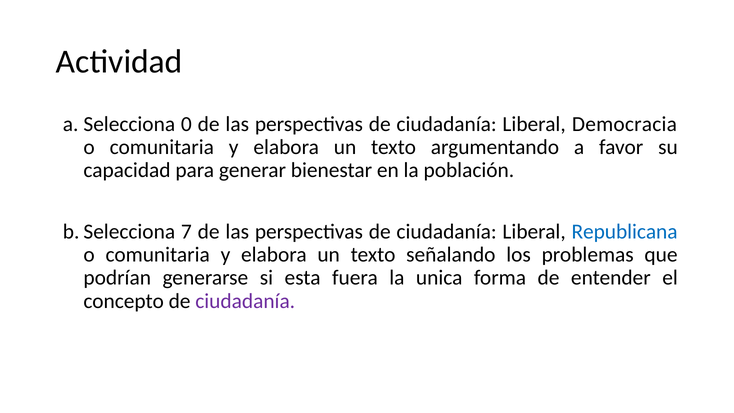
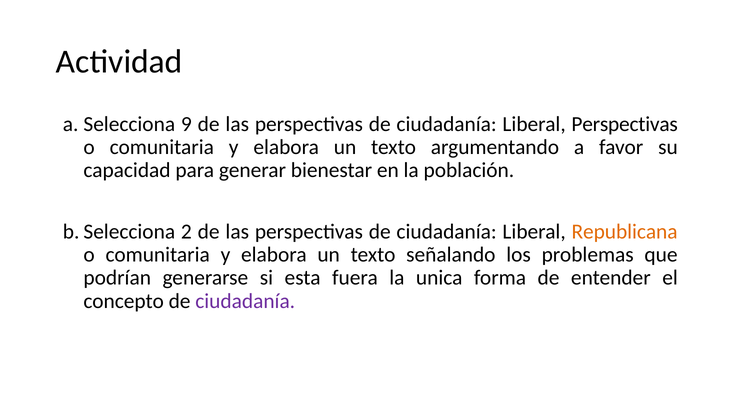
0: 0 -> 9
Liberal Democracia: Democracia -> Perspectivas
7: 7 -> 2
Republicana colour: blue -> orange
